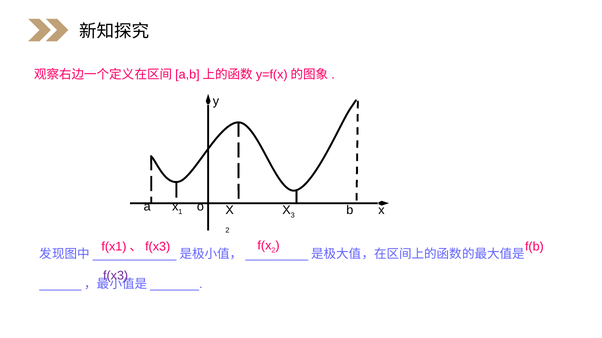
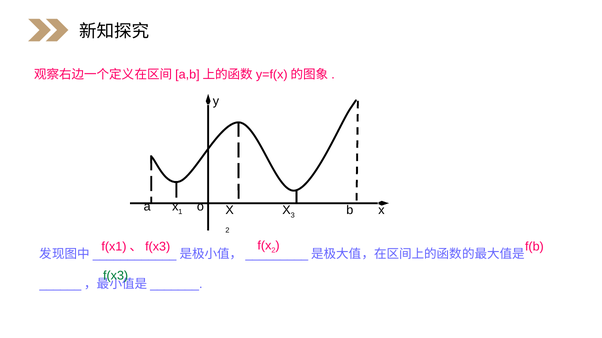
f(x3 colour: purple -> green
